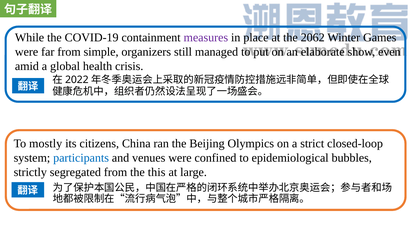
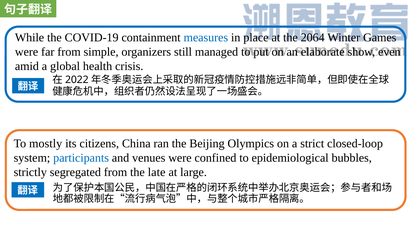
measures colour: purple -> blue
2062: 2062 -> 2064
this: this -> late
